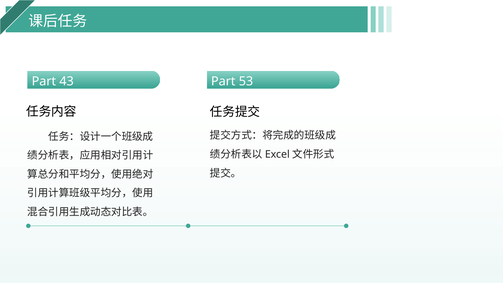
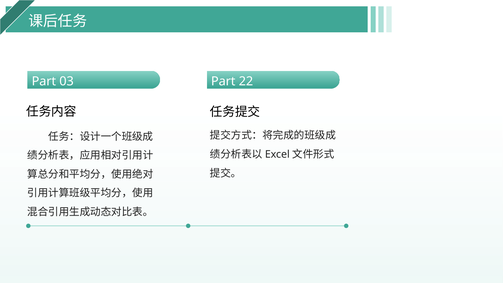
43: 43 -> 03
53: 53 -> 22
